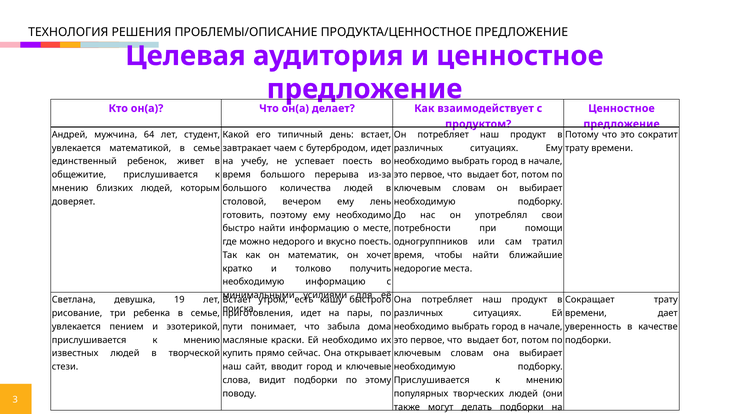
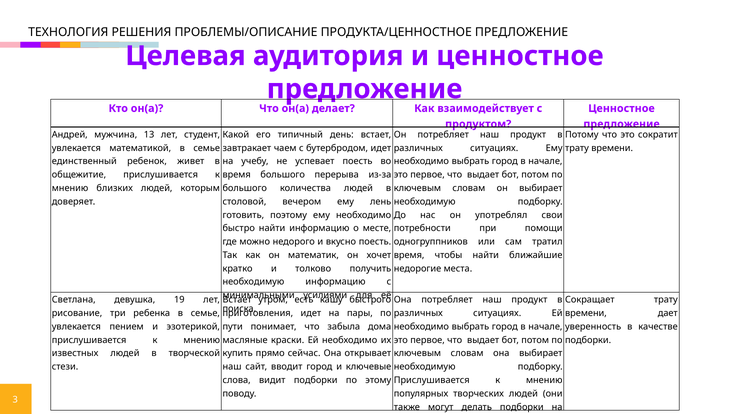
64: 64 -> 13
